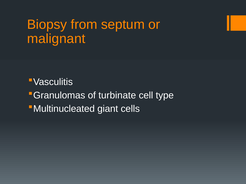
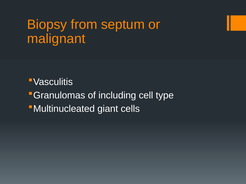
turbinate: turbinate -> including
